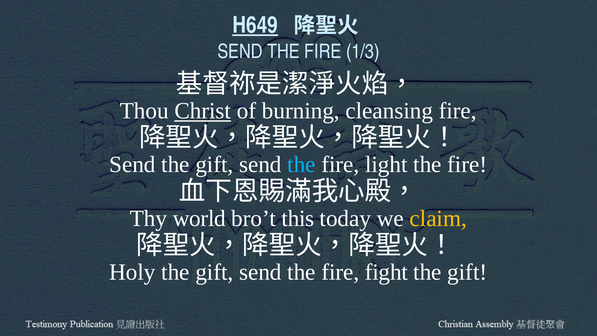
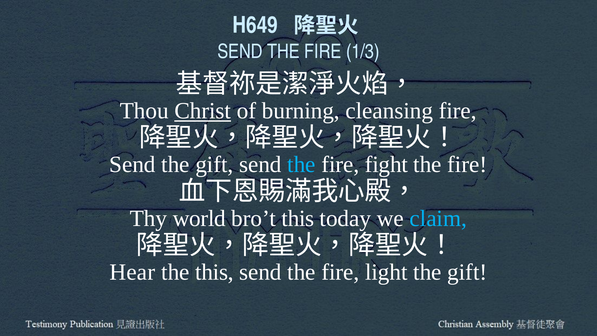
H649 underline: present -> none
light: light -> fight
claim colour: yellow -> light blue
Holy: Holy -> Hear
gift at (214, 272): gift -> this
fight: fight -> light
